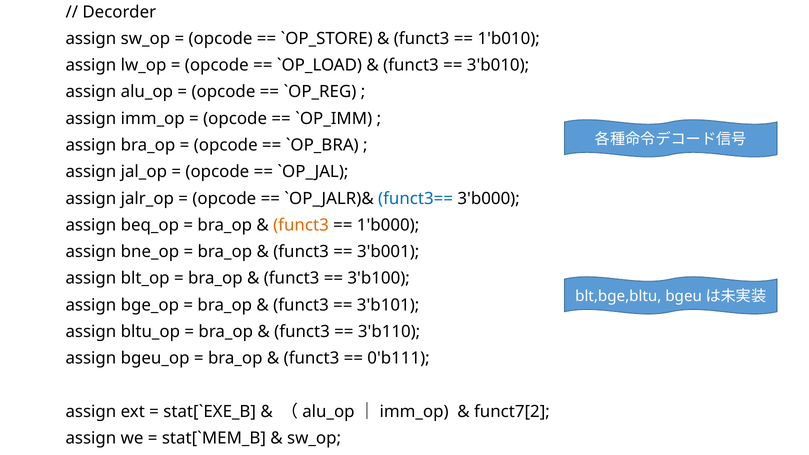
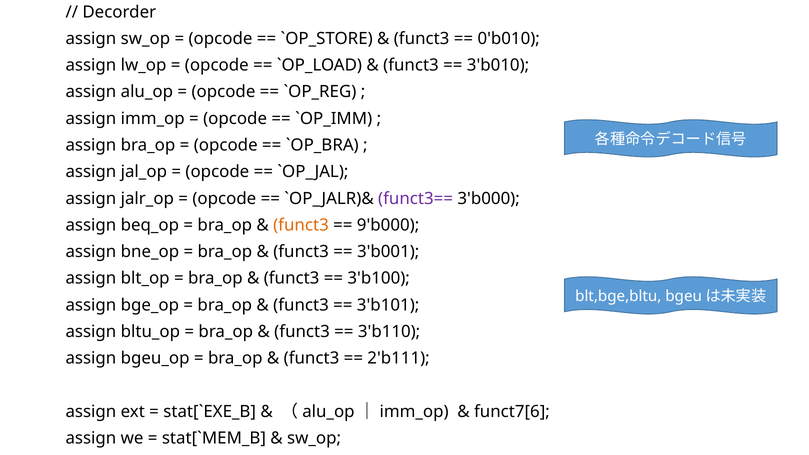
1'b010: 1'b010 -> 0'b010
funct3== colour: blue -> purple
1'b000: 1'b000 -> 9'b000
0'b111: 0'b111 -> 2'b111
funct7[2: funct7[2 -> funct7[6
